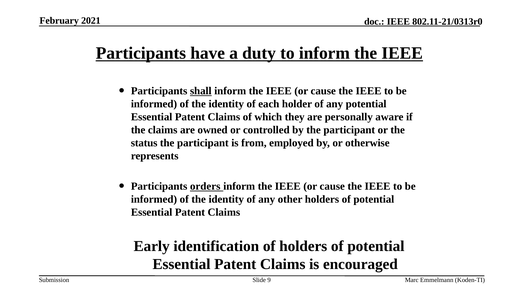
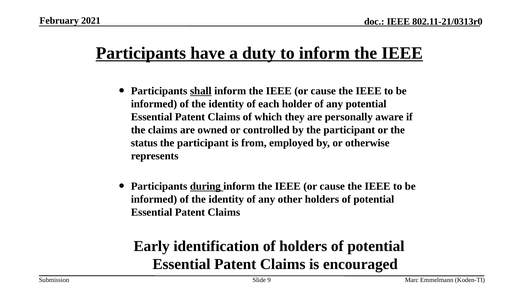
orders: orders -> during
